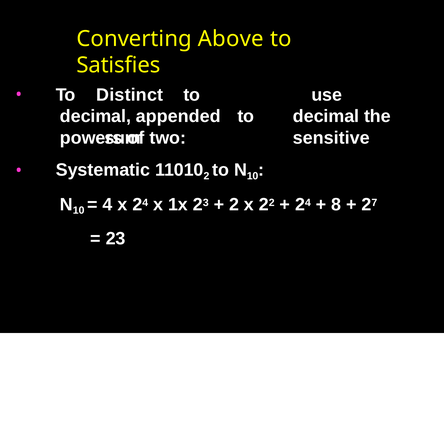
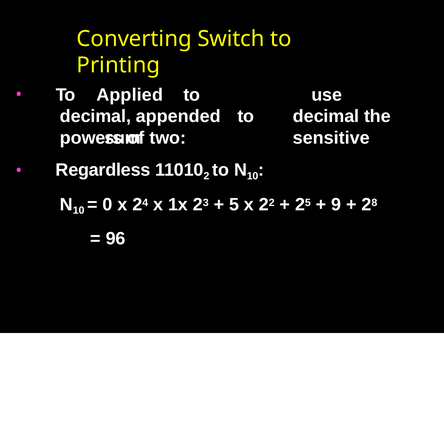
Above: Above -> Switch
Satisfies: Satisfies -> Printing
Distinct: Distinct -> Applied
Systematic: Systematic -> Regardless
4 at (108, 204): 4 -> 0
2 at (234, 204): 2 -> 5
4 at (308, 203): 4 -> 5
8: 8 -> 9
7: 7 -> 8
23: 23 -> 96
